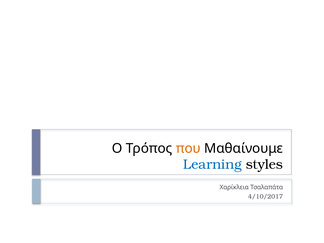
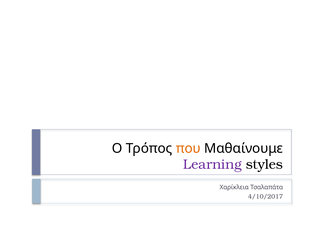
Learning colour: blue -> purple
